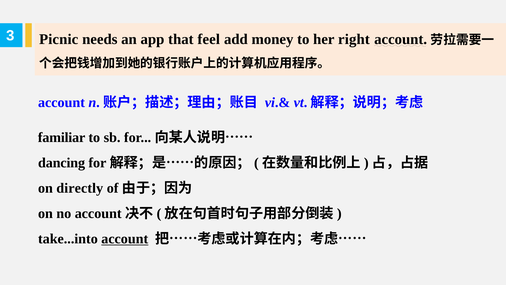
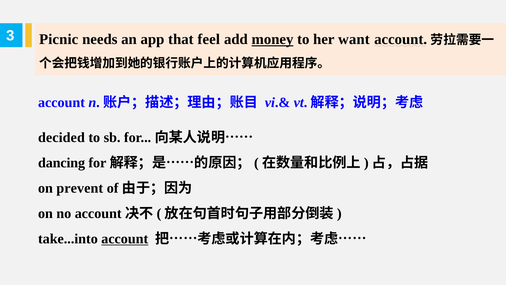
money underline: none -> present
right: right -> want
familiar: familiar -> decided
directly: directly -> prevent
